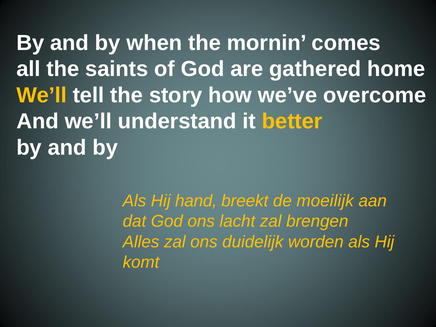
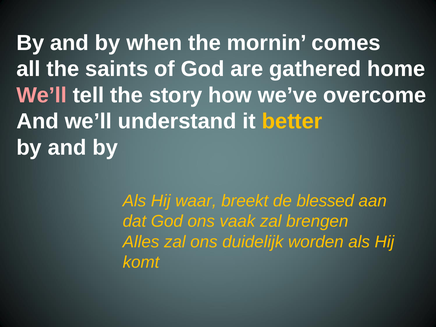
We’ll at (42, 95) colour: yellow -> pink
hand: hand -> waar
moeilijk: moeilijk -> blessed
lacht: lacht -> vaak
